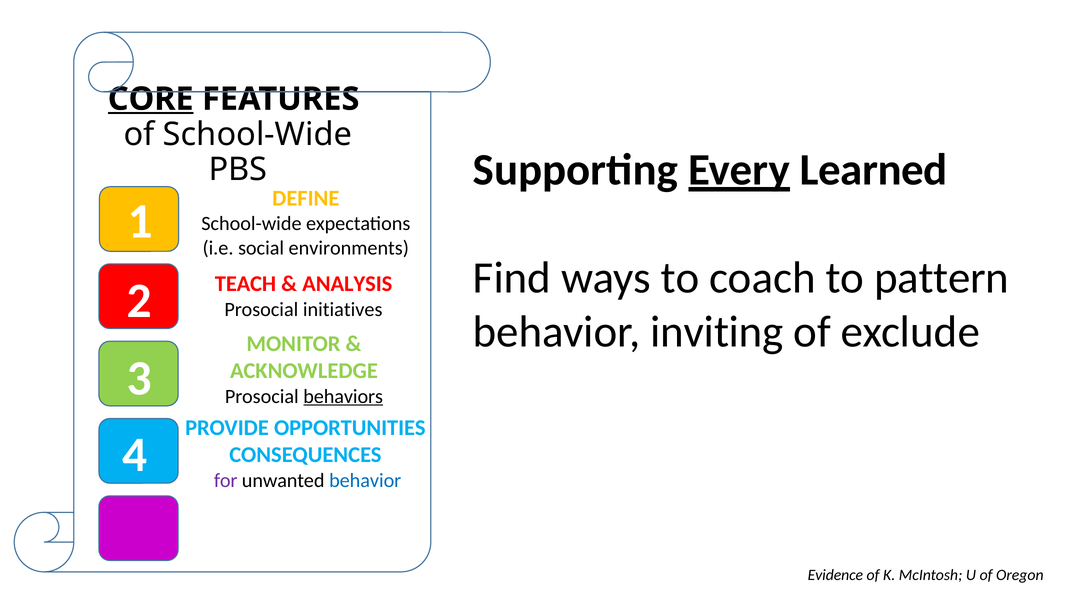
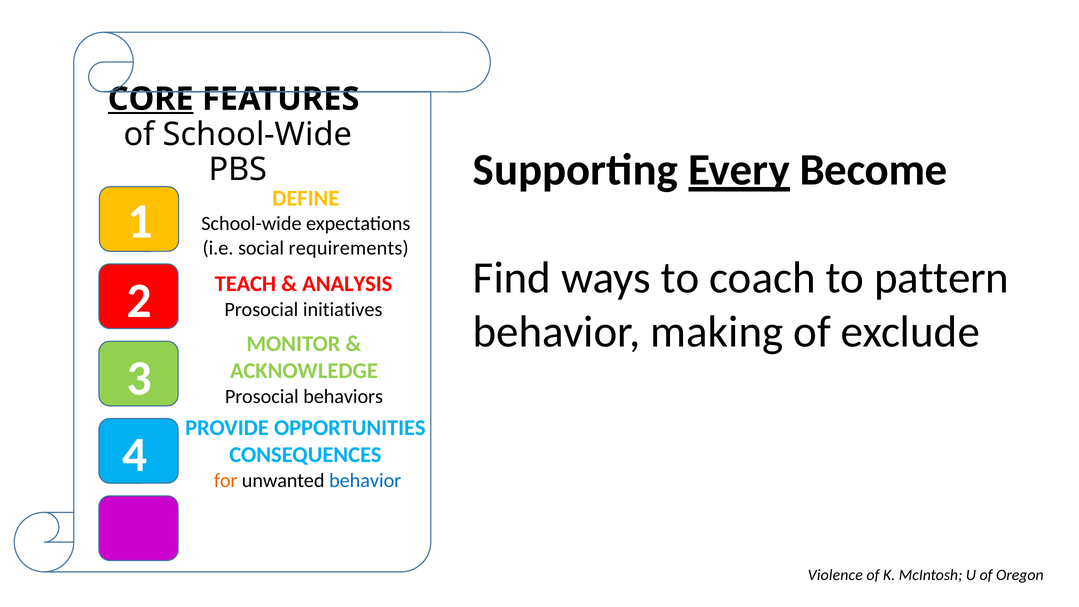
Learned: Learned -> Become
environments: environments -> requirements
inviting: inviting -> making
behaviors underline: present -> none
for colour: purple -> orange
Evidence: Evidence -> Violence
